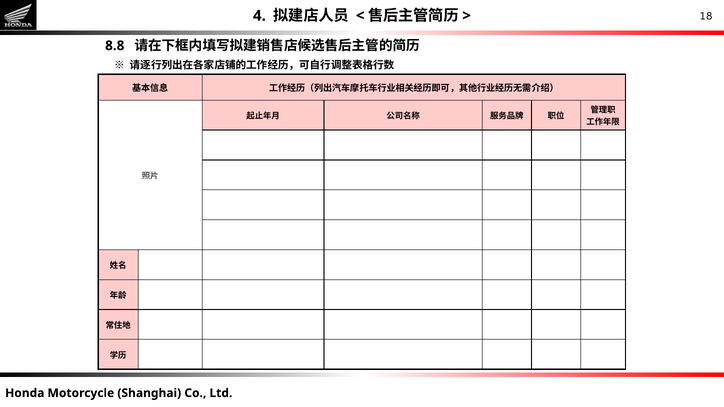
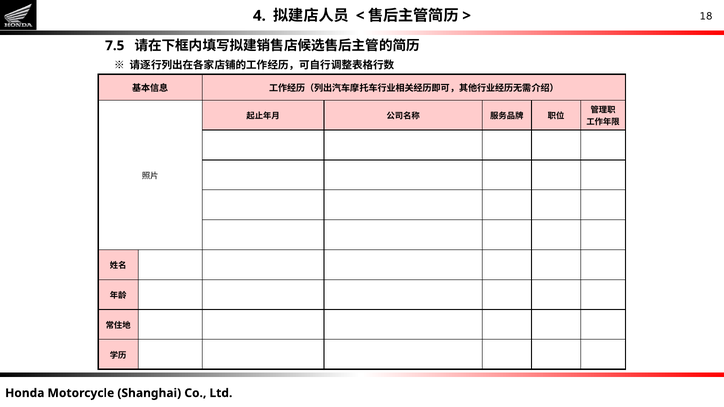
8.8: 8.8 -> 7.5
